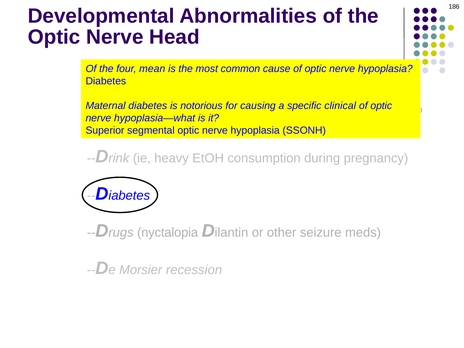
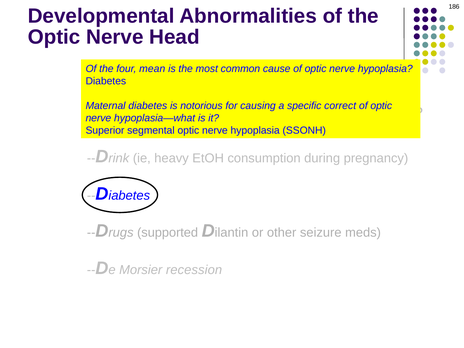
clinical: clinical -> correct
nyctalopia: nyctalopia -> supported
